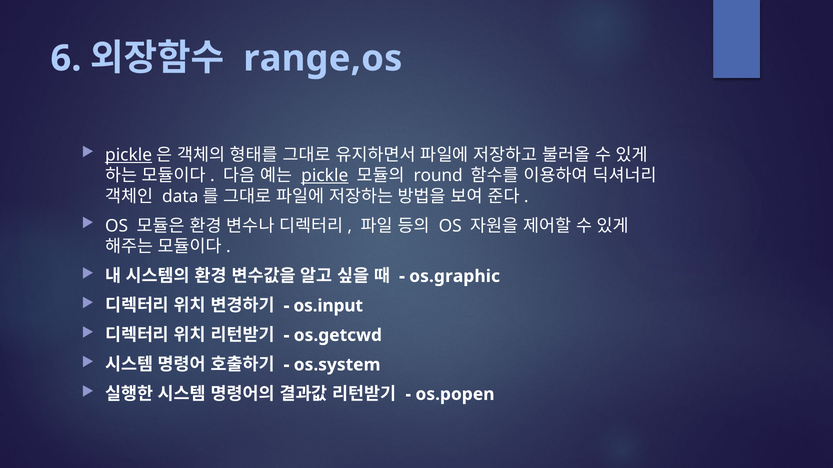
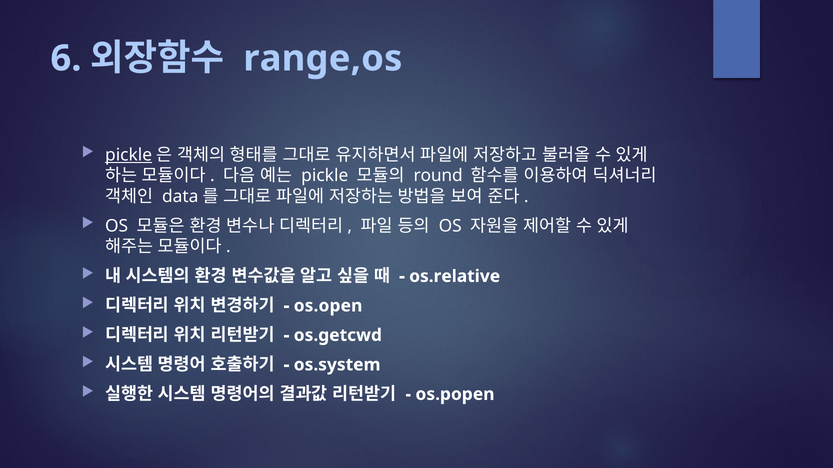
pickle at (325, 176) underline: present -> none
os.graphic: os.graphic -> os.relative
os.input: os.input -> os.open
